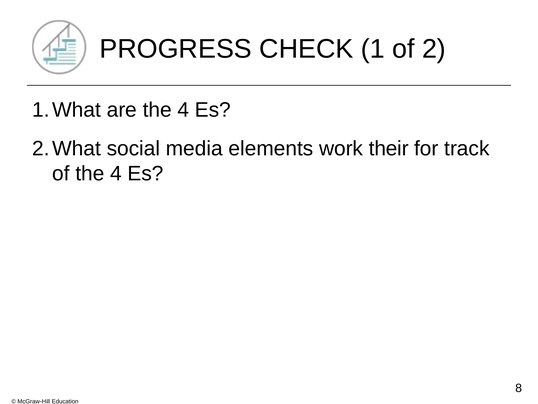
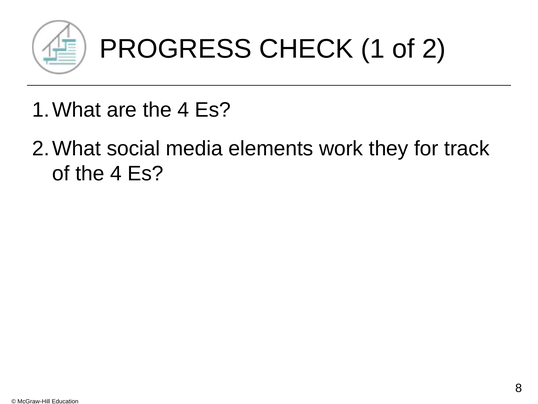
their: their -> they
